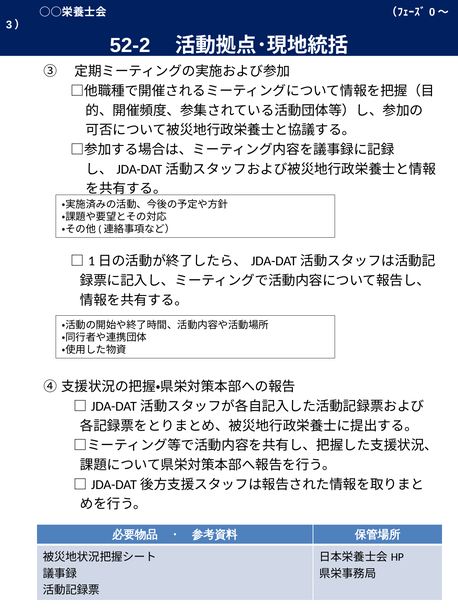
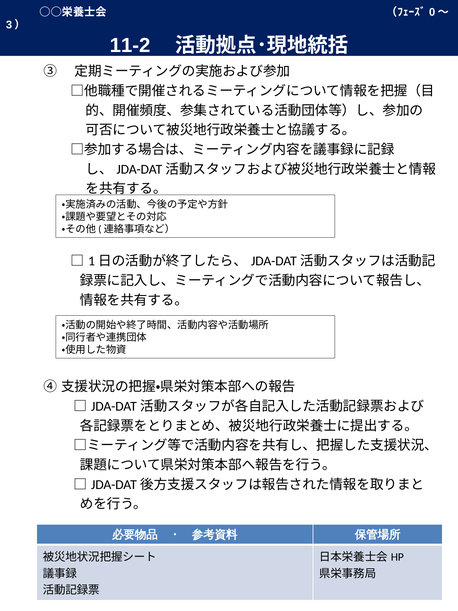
52-2: 52-2 -> 11-2
